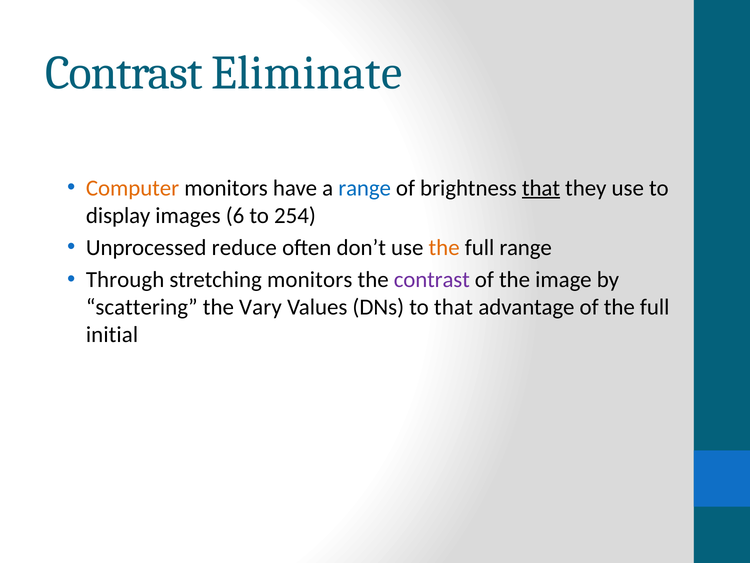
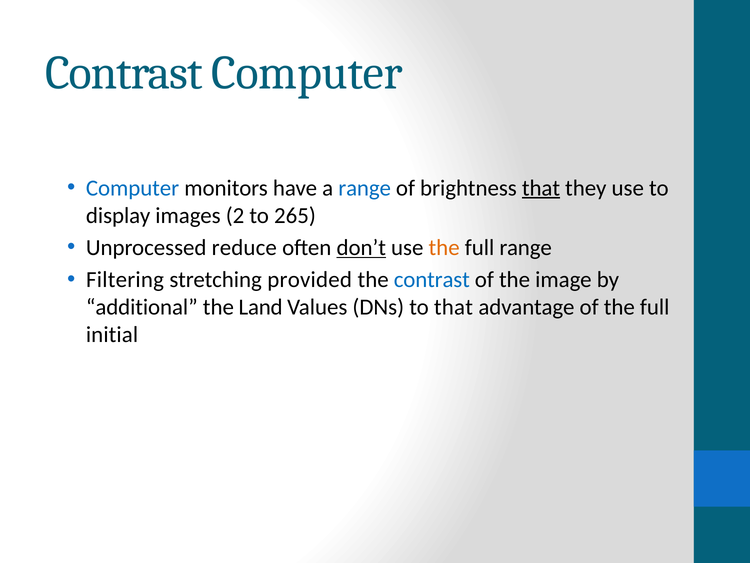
Contrast Eliminate: Eliminate -> Computer
Computer at (133, 188) colour: orange -> blue
6: 6 -> 2
254: 254 -> 265
don’t underline: none -> present
Through: Through -> Filtering
stretching monitors: monitors -> provided
contrast at (432, 279) colour: purple -> blue
scattering: scattering -> additional
Vary: Vary -> Land
